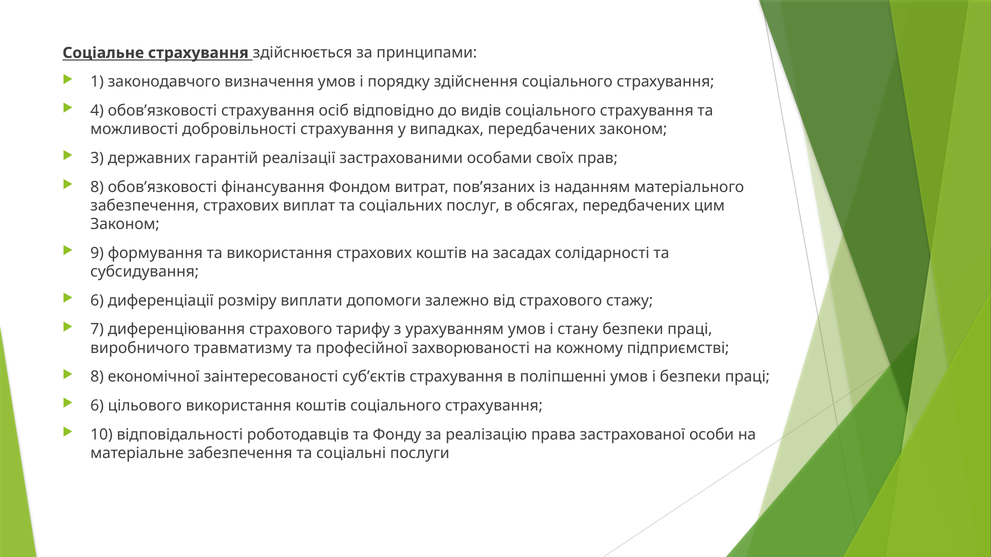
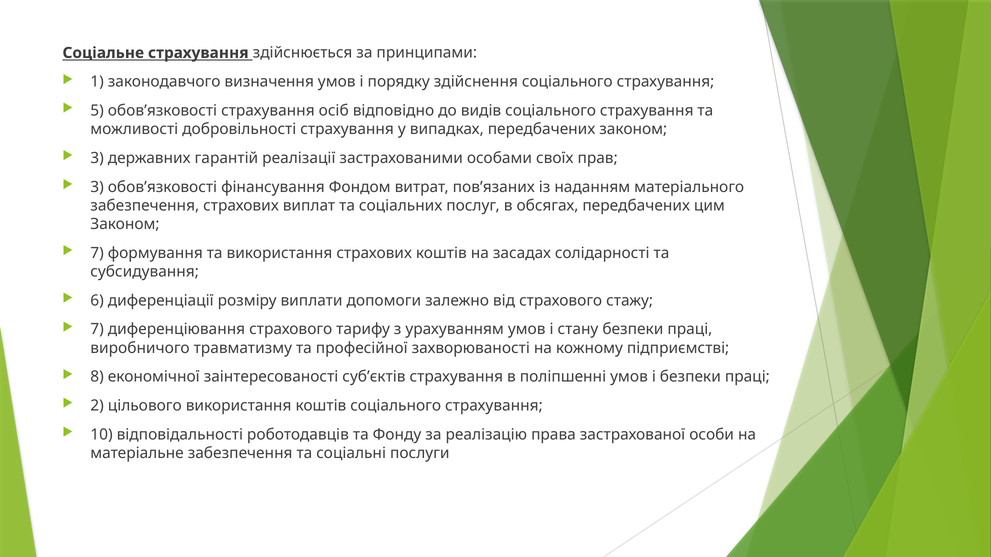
4: 4 -> 5
8 at (97, 187): 8 -> 3
9 at (97, 253): 9 -> 7
6 at (97, 406): 6 -> 2
